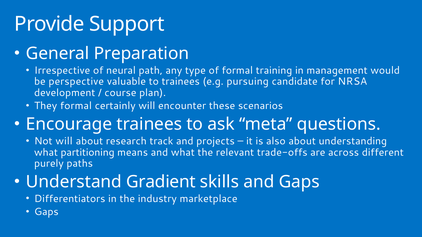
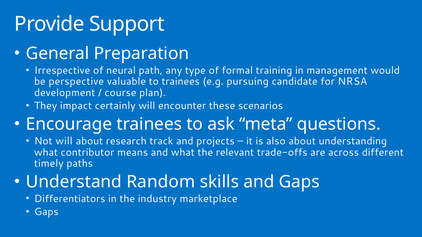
They formal: formal -> impact
partitioning: partitioning -> contributor
purely: purely -> timely
Gradient: Gradient -> Random
